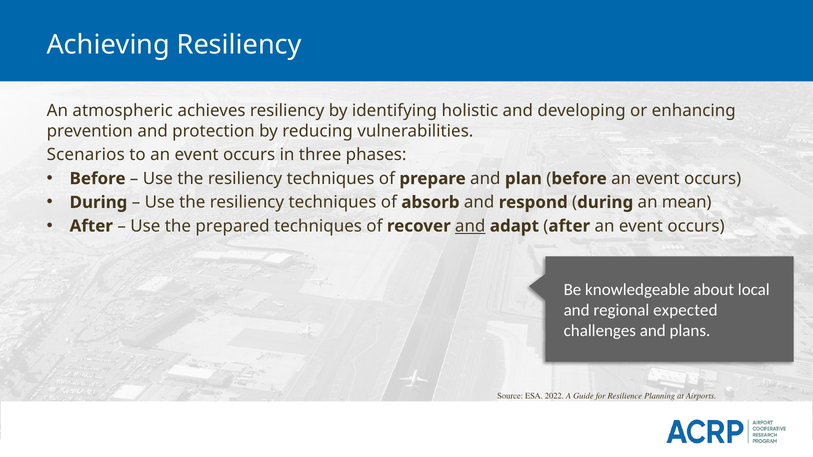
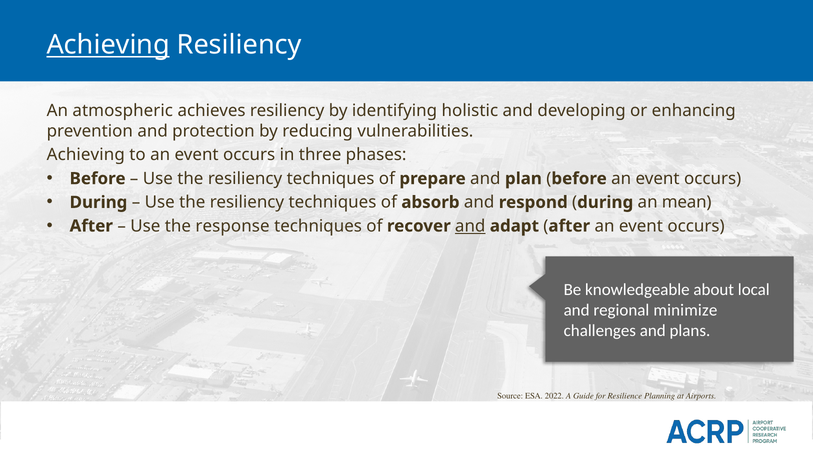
Achieving at (108, 45) underline: none -> present
Scenarios at (86, 155): Scenarios -> Achieving
prepared: prepared -> response
expected: expected -> minimize
